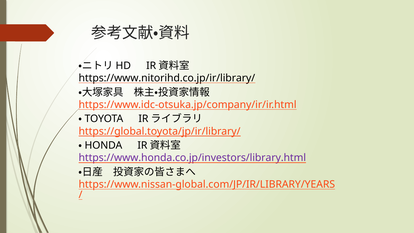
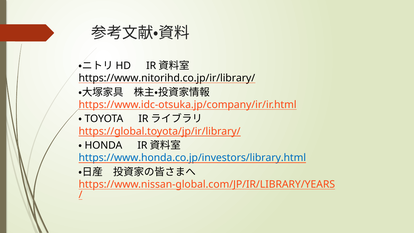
https://www.honda.co.jp/investors/library.html colour: purple -> blue
